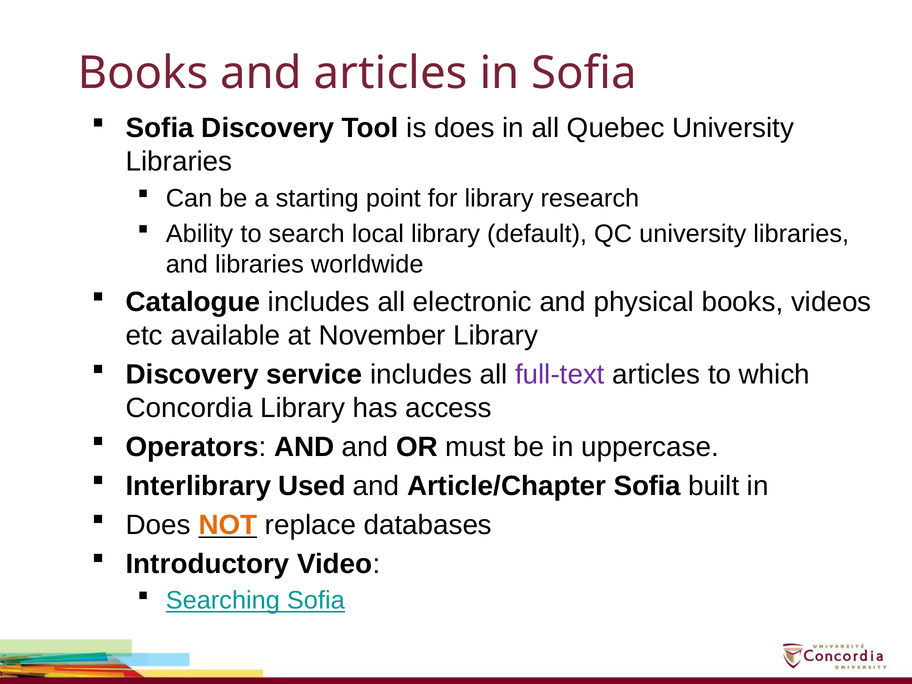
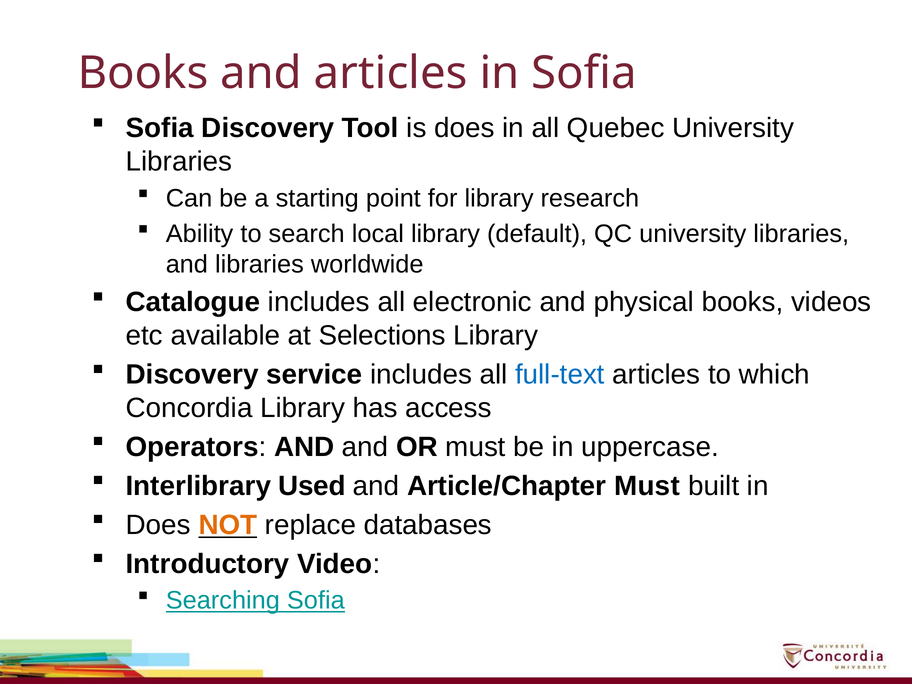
November: November -> Selections
full-text colour: purple -> blue
Article/Chapter Sofia: Sofia -> Must
